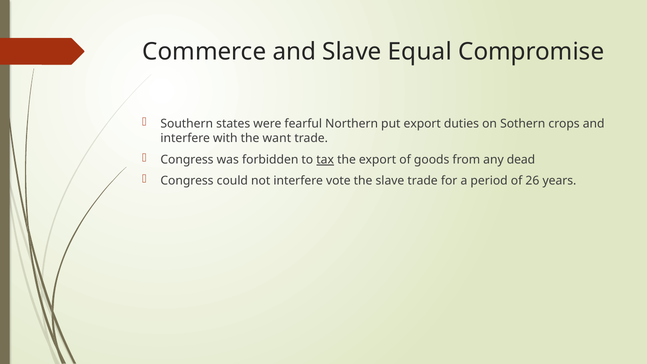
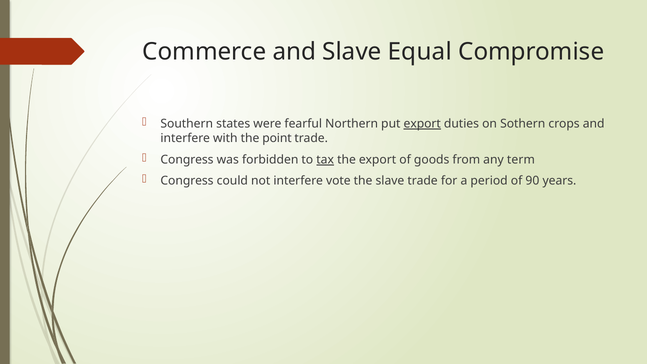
export at (422, 124) underline: none -> present
want: want -> point
dead: dead -> term
26: 26 -> 90
